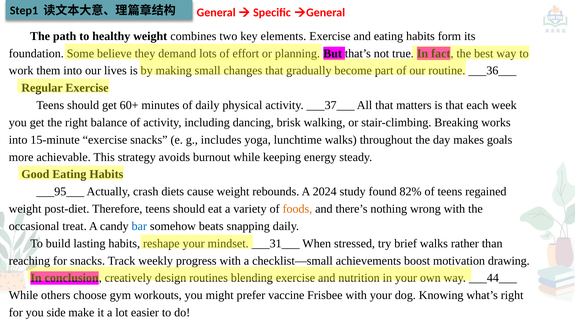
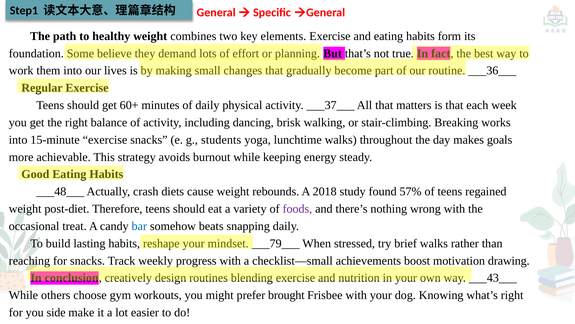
includes: includes -> students
___95___: ___95___ -> ___48___
2024: 2024 -> 2018
82%: 82% -> 57%
foods colour: orange -> purple
___31___: ___31___ -> ___79___
___44___: ___44___ -> ___43___
vaccine: vaccine -> brought
